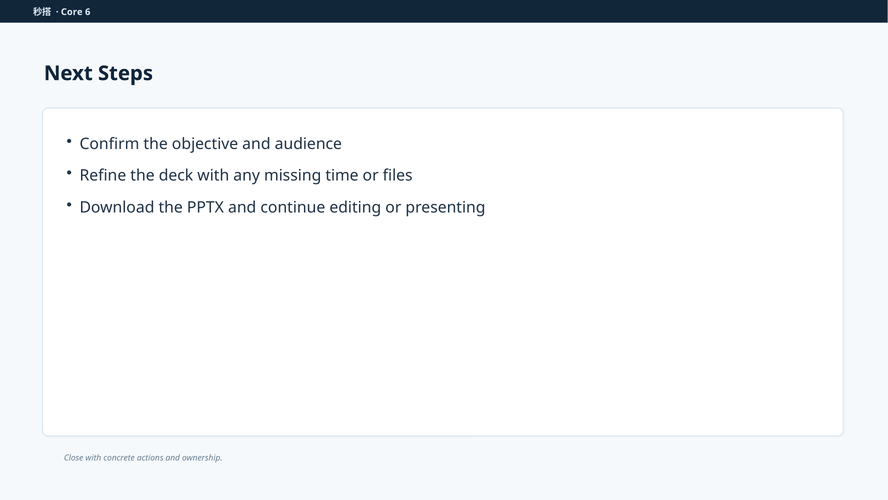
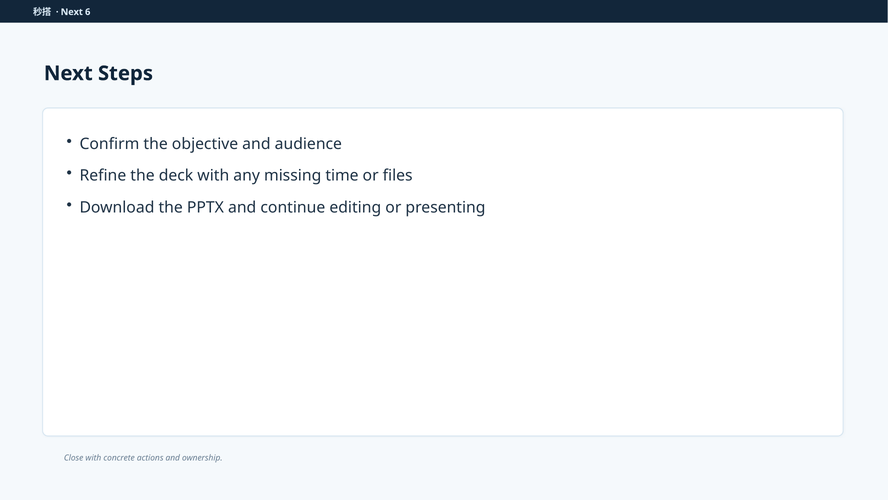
Core at (72, 12): Core -> Next
